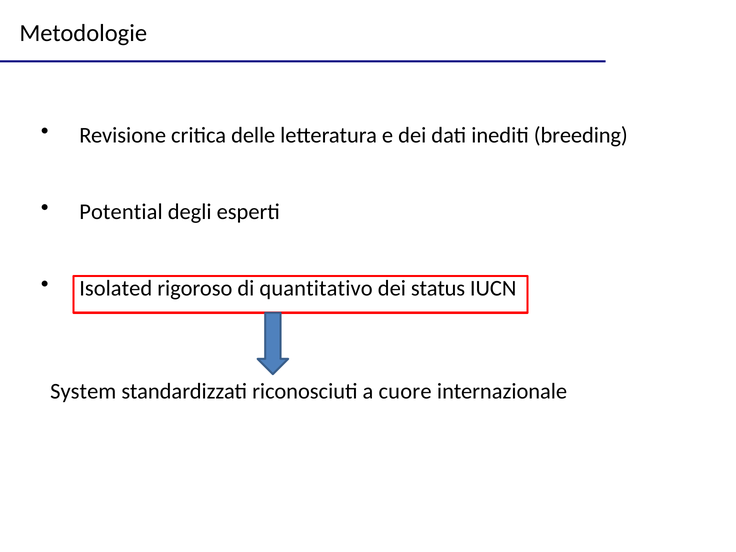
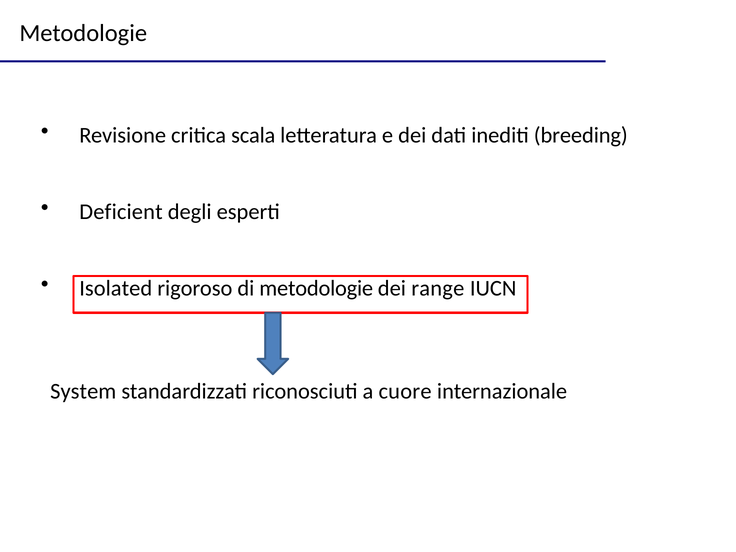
delle: delle -> scala
Potential: Potential -> Deficient
di quantitativo: quantitativo -> metodologie
status: status -> range
